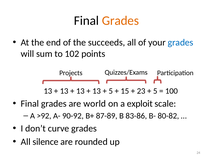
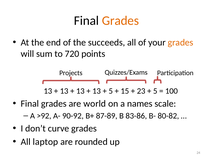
grades at (181, 42) colour: blue -> orange
102: 102 -> 720
exploit: exploit -> names
silence: silence -> laptop
